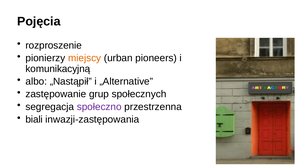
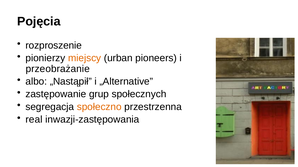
komunikacyjną: komunikacyjną -> przeobrażanie
społeczno colour: purple -> orange
biali: biali -> real
